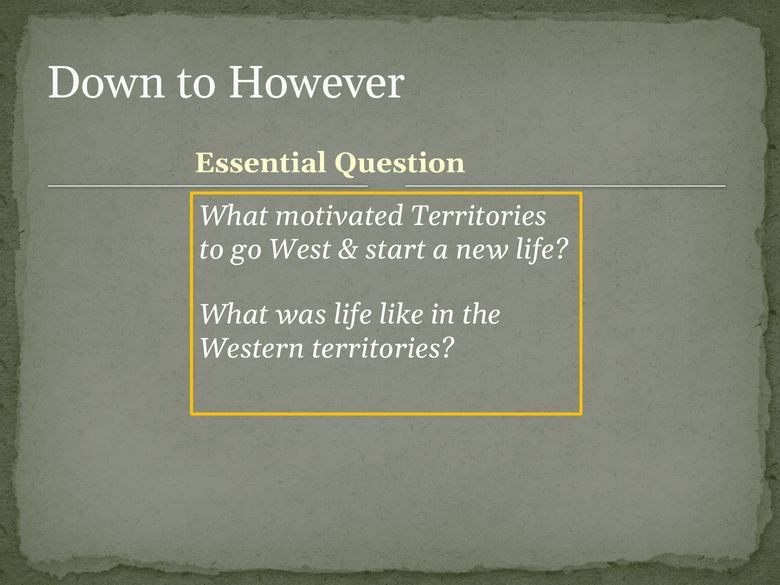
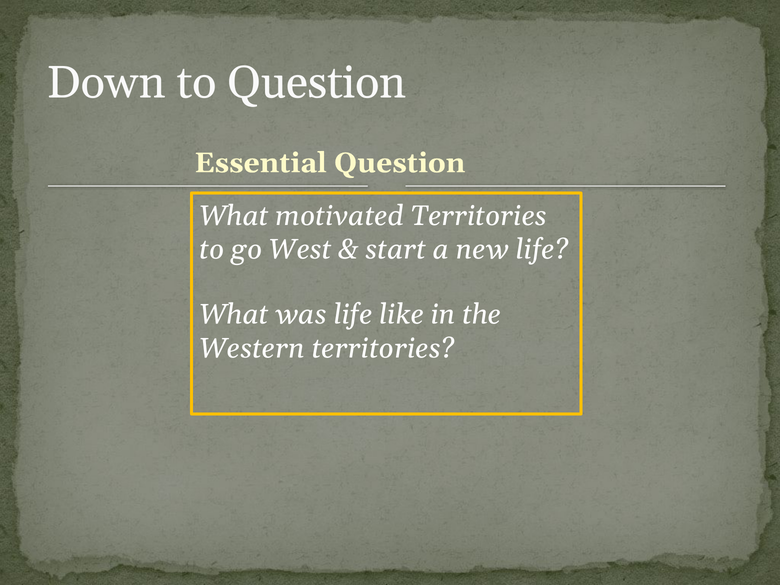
to However: However -> Question
